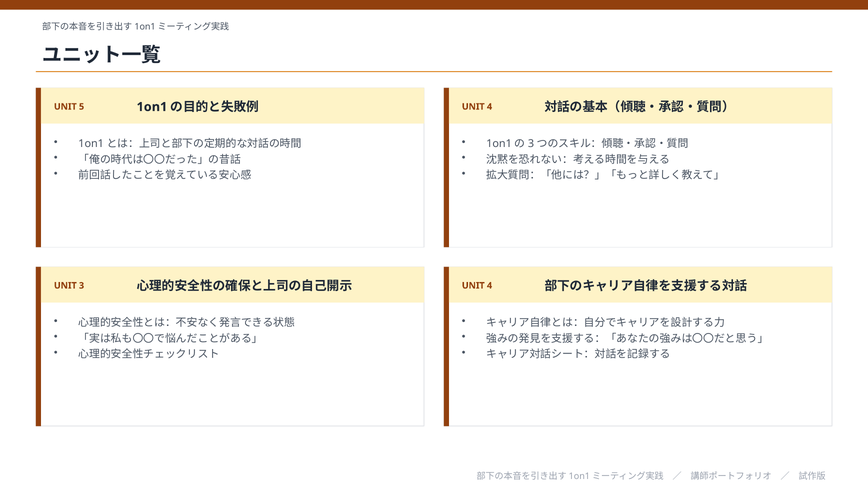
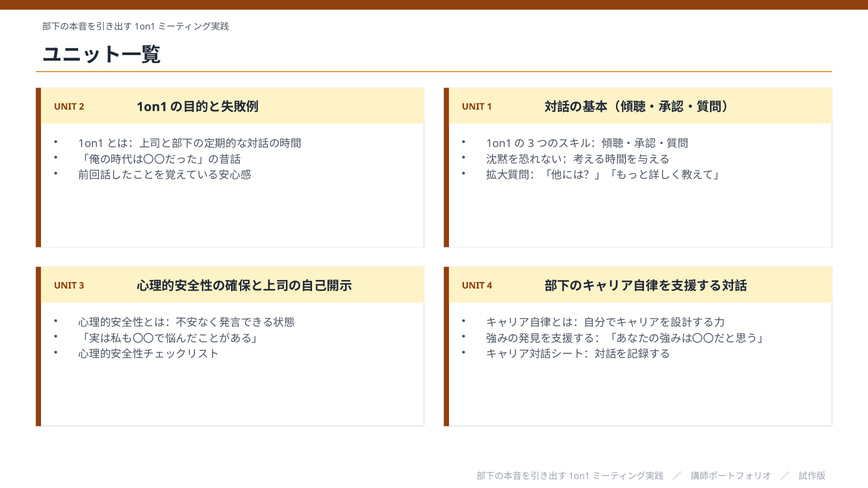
5: 5 -> 2
4 at (490, 107): 4 -> 1
